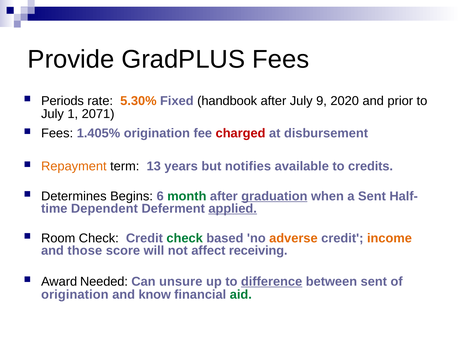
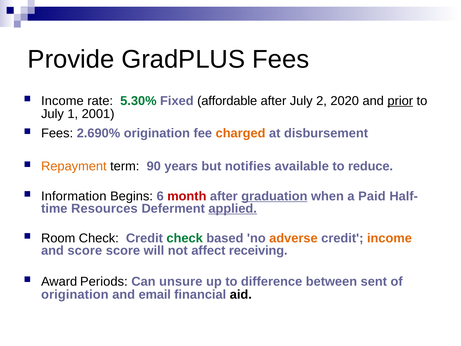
Periods at (63, 101): Periods -> Income
5.30% colour: orange -> green
handbook: handbook -> affordable
9: 9 -> 2
prior underline: none -> present
2071: 2071 -> 2001
1.405%: 1.405% -> 2.690%
charged colour: red -> orange
13: 13 -> 90
credits: credits -> reduce
Determines: Determines -> Information
month colour: green -> red
a Sent: Sent -> Paid
Dependent: Dependent -> Resources
and those: those -> score
Needed: Needed -> Periods
difference underline: present -> none
know: know -> email
aid colour: green -> black
